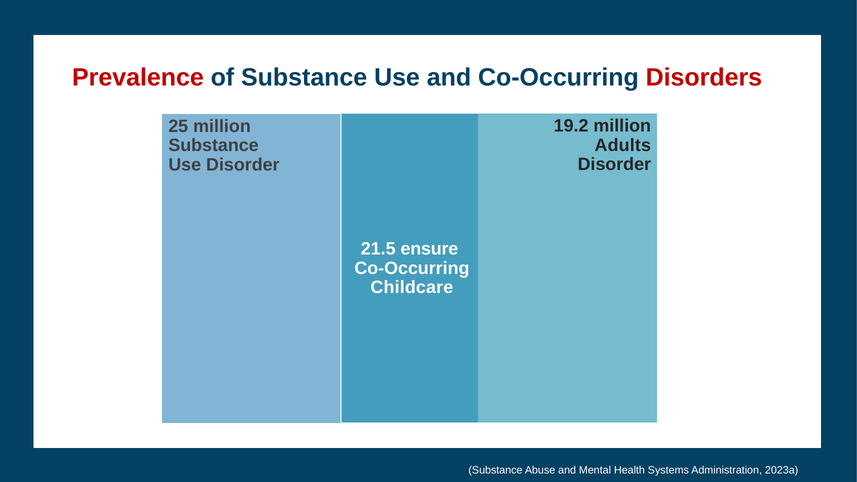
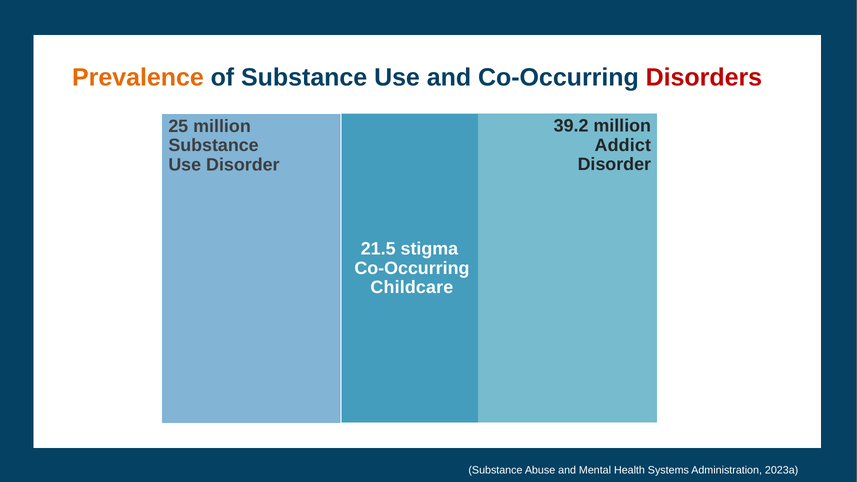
Prevalence colour: red -> orange
19.2: 19.2 -> 39.2
Adults: Adults -> Addict
ensure: ensure -> stigma
